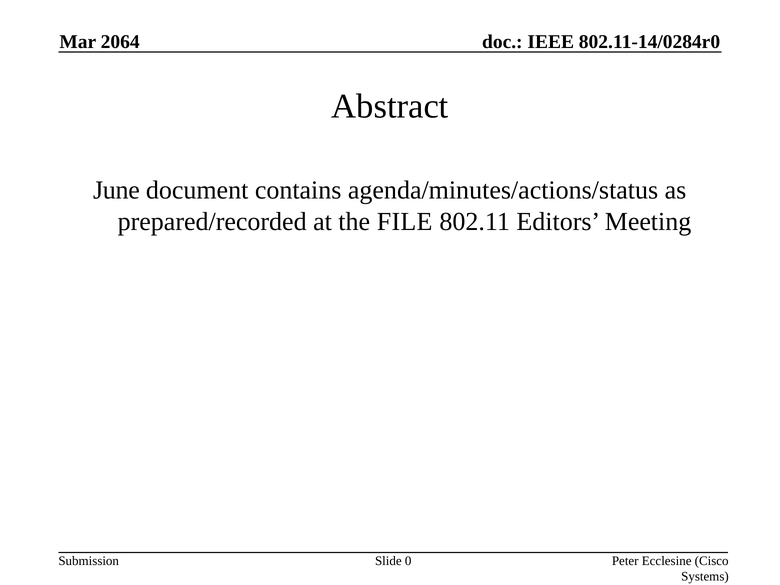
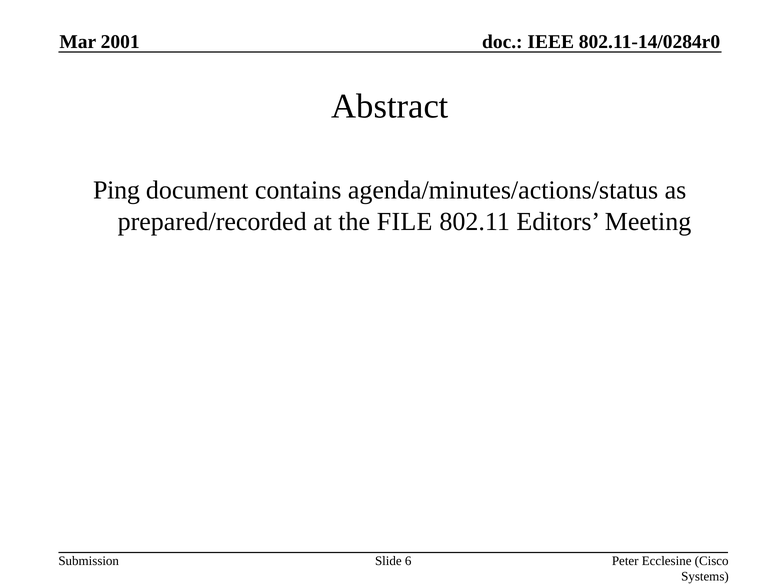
2064: 2064 -> 2001
June: June -> Ping
0: 0 -> 6
